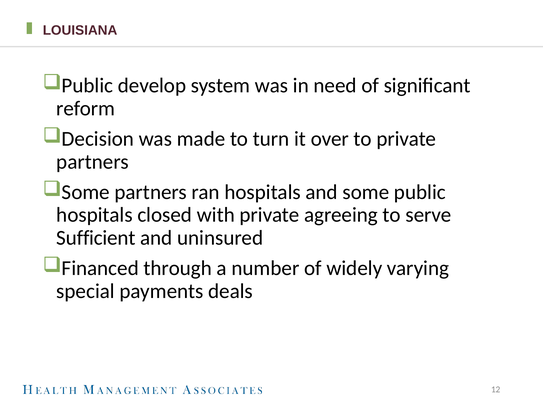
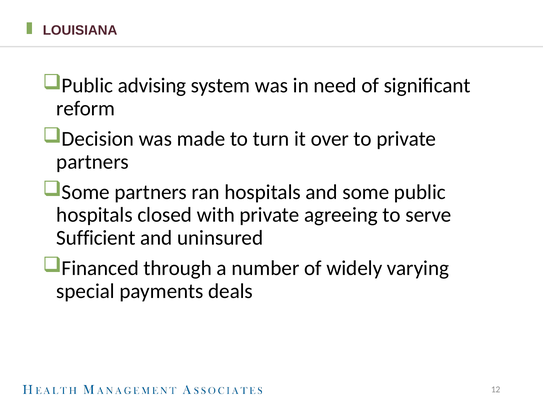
develop: develop -> advising
